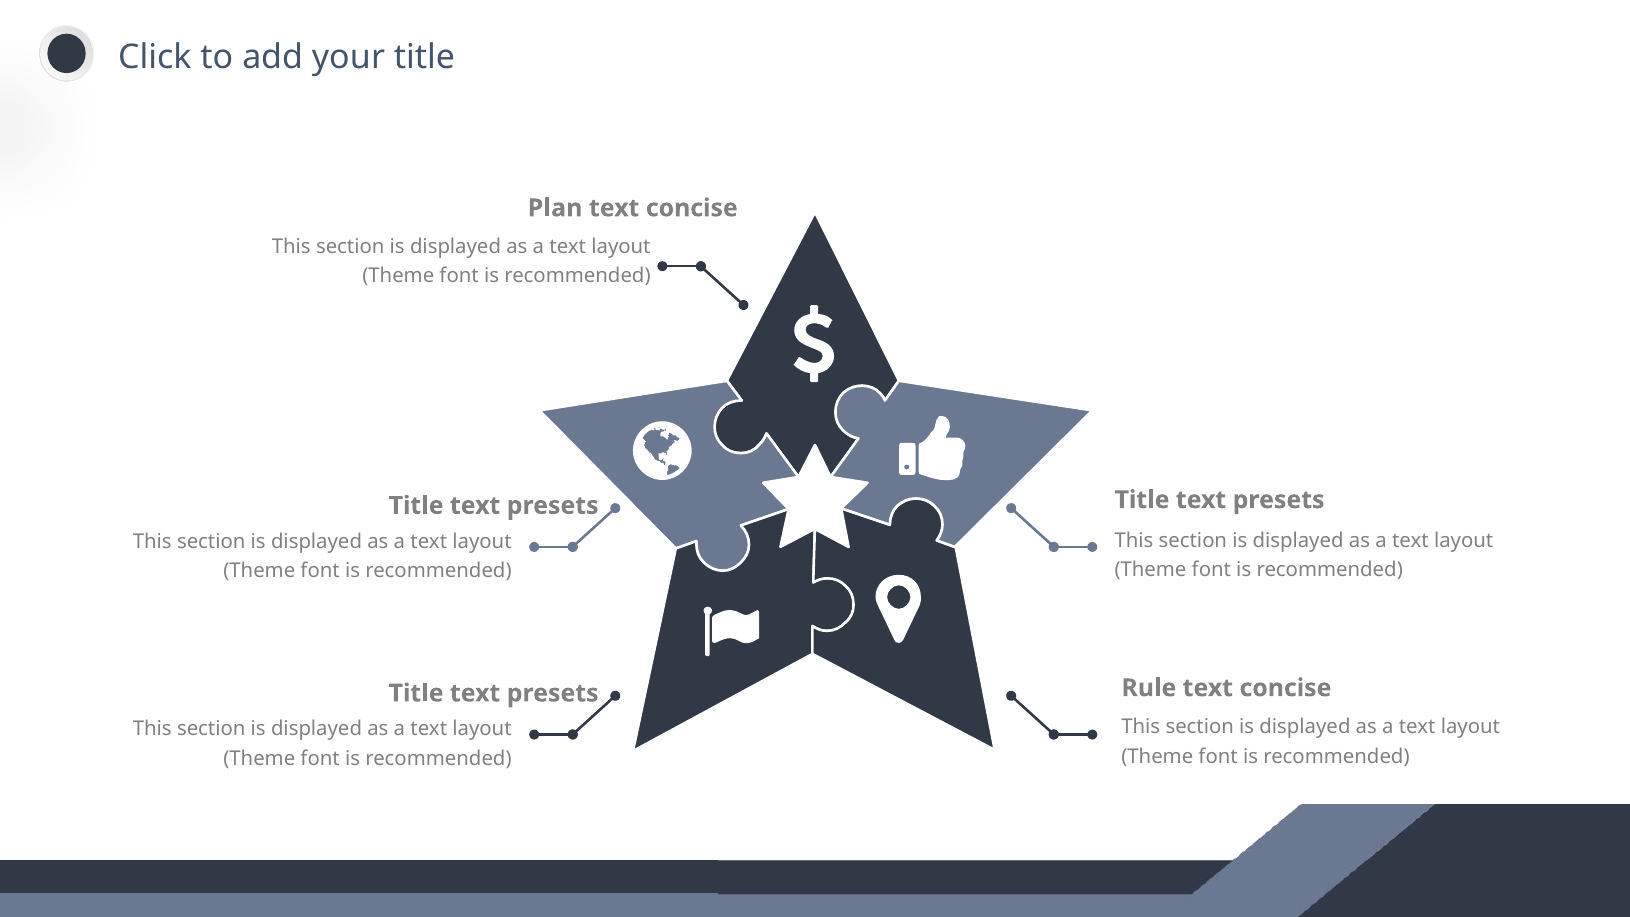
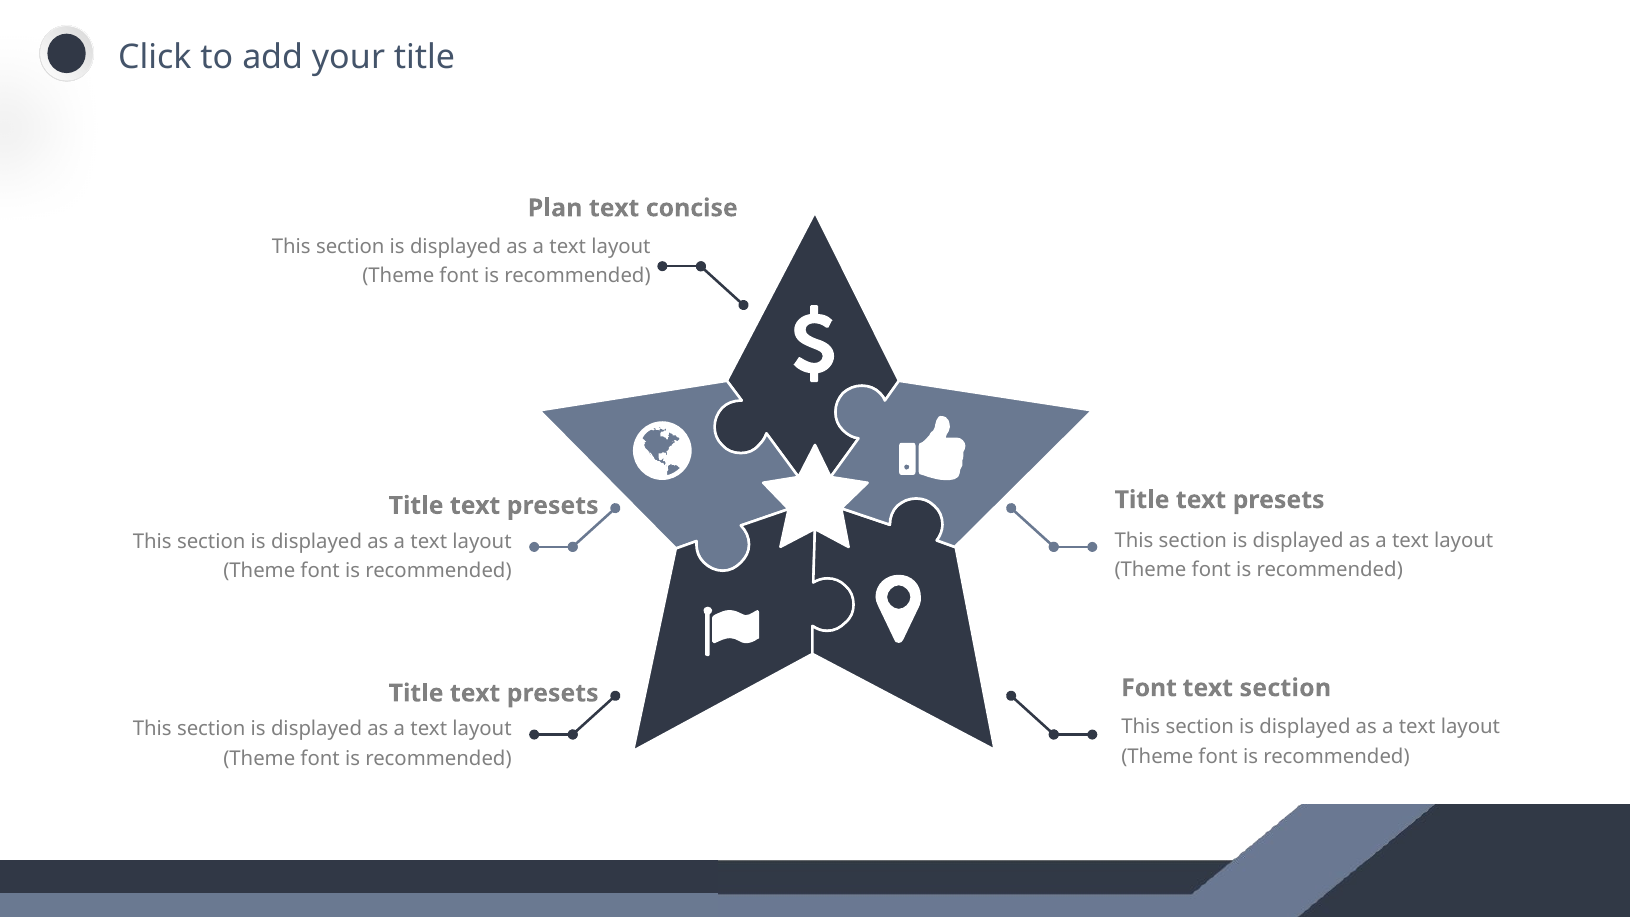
Rule at (1149, 688): Rule -> Font
concise at (1285, 688): concise -> section
